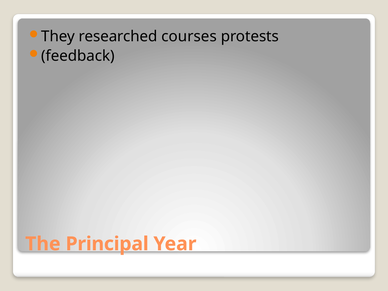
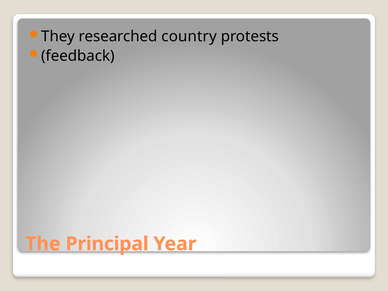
courses: courses -> country
